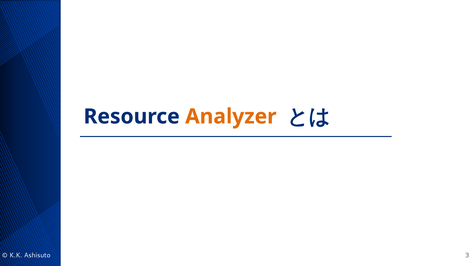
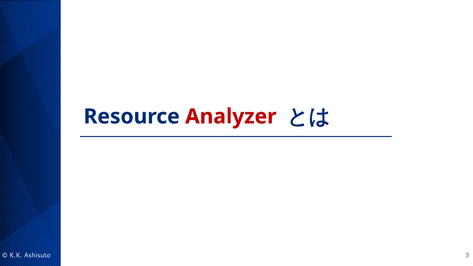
Analyzer colour: orange -> red
